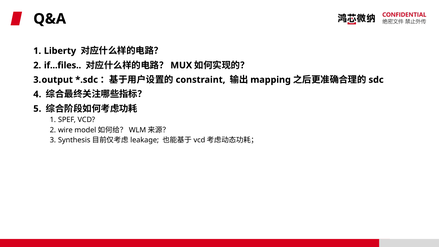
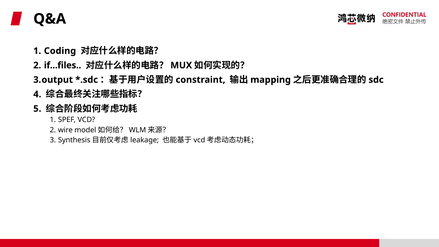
Liberty: Liberty -> Coding
